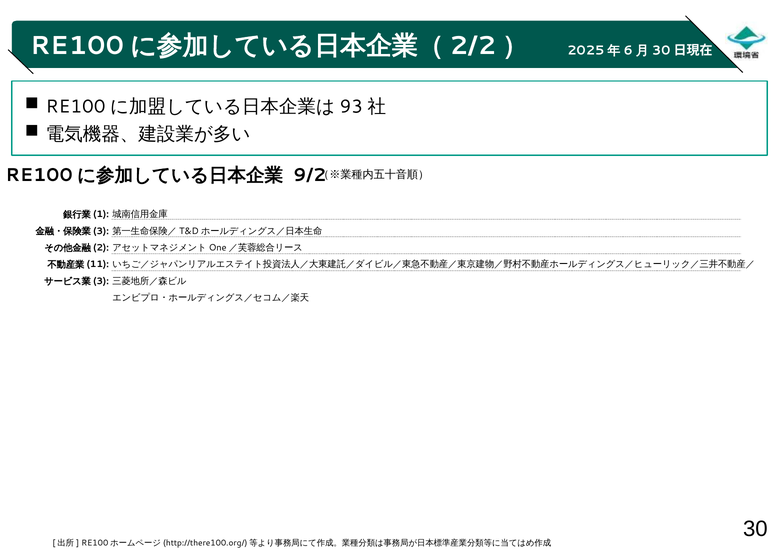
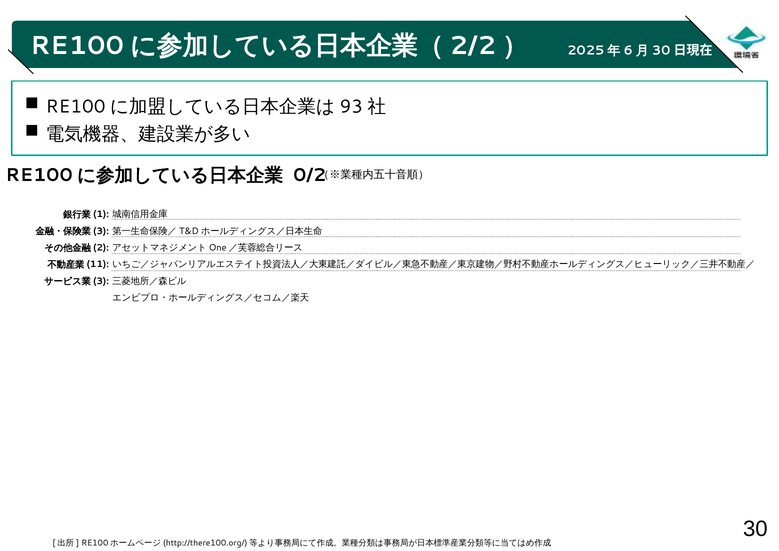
9/2: 9/2 -> 0/2
